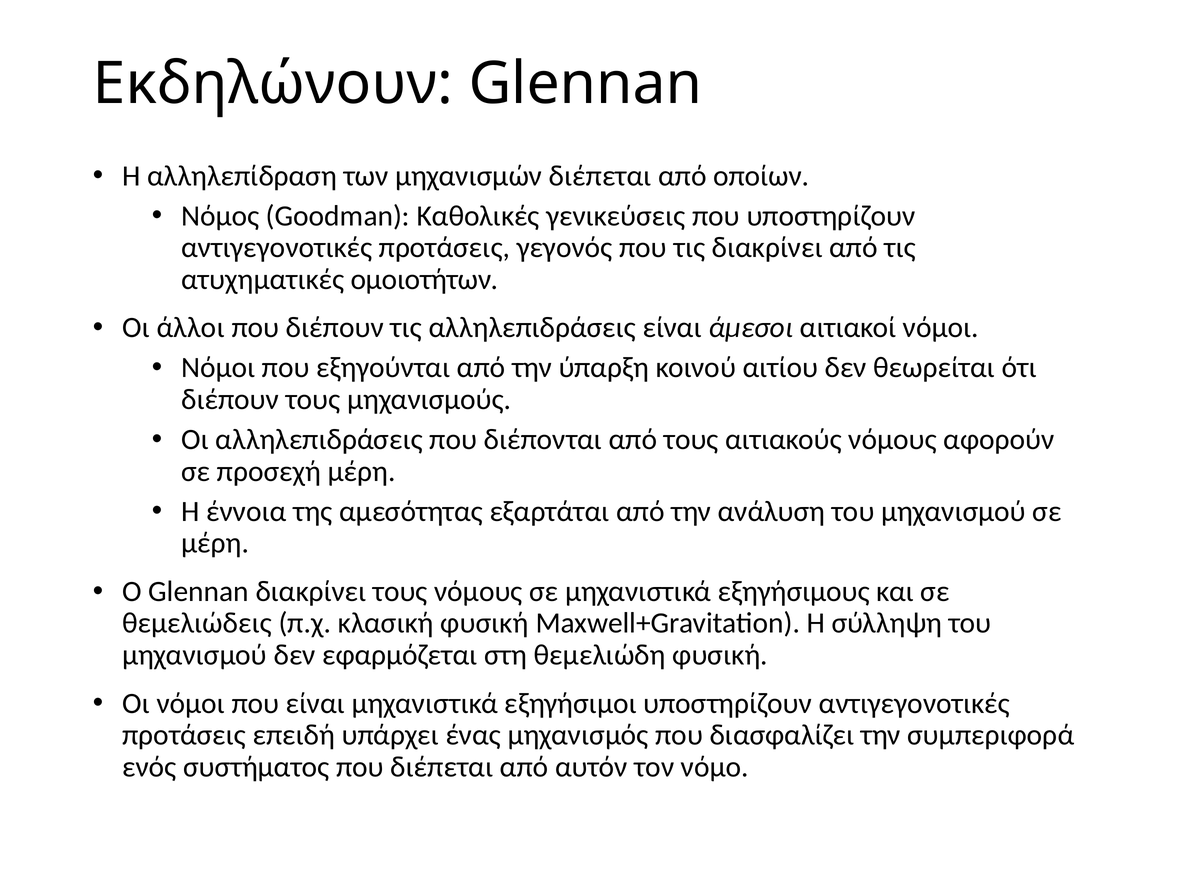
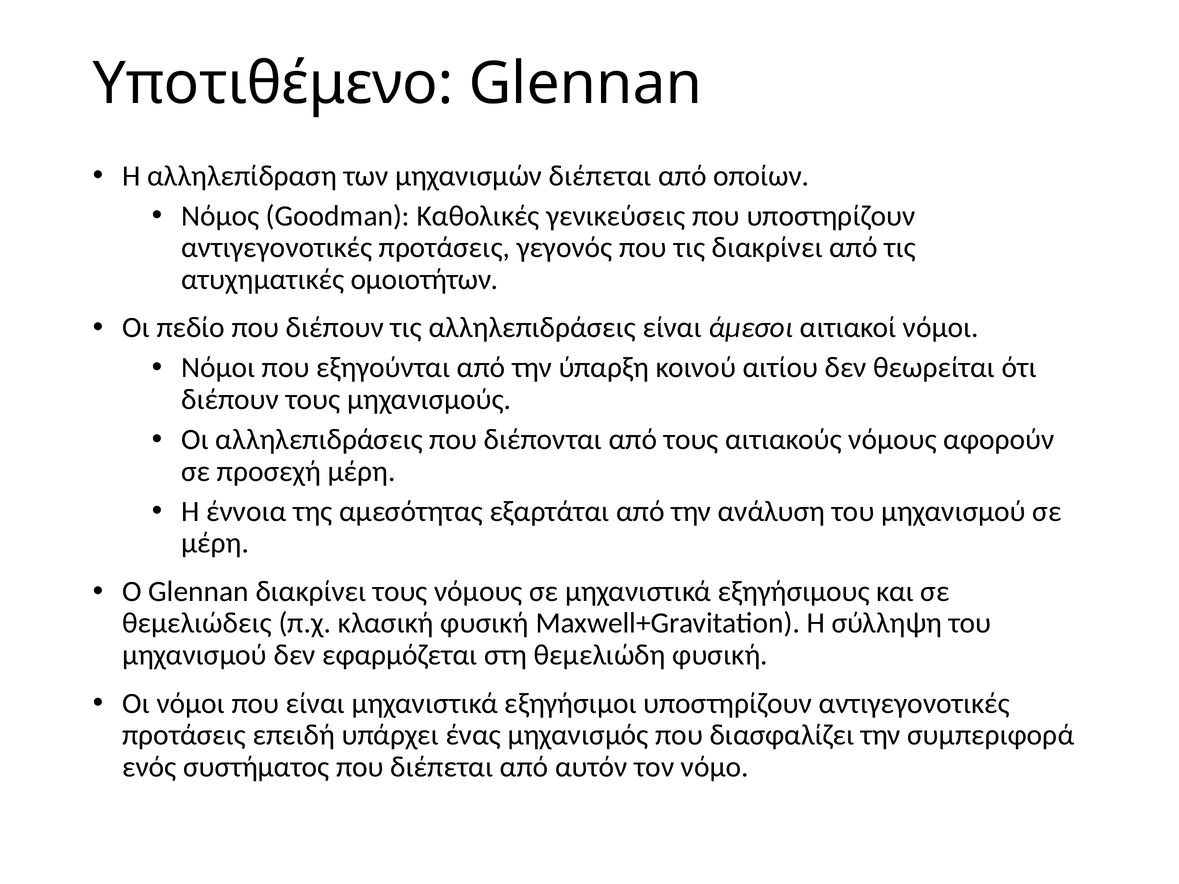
Εκδηλώνουν: Εκδηλώνουν -> Υποτιθέμενο
άλλοι: άλλοι -> πεδίο
